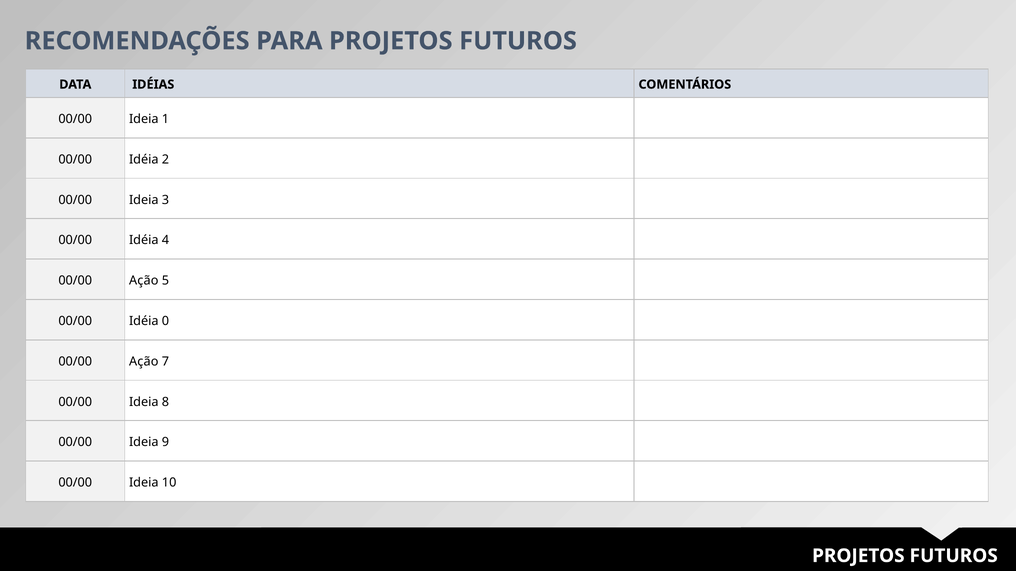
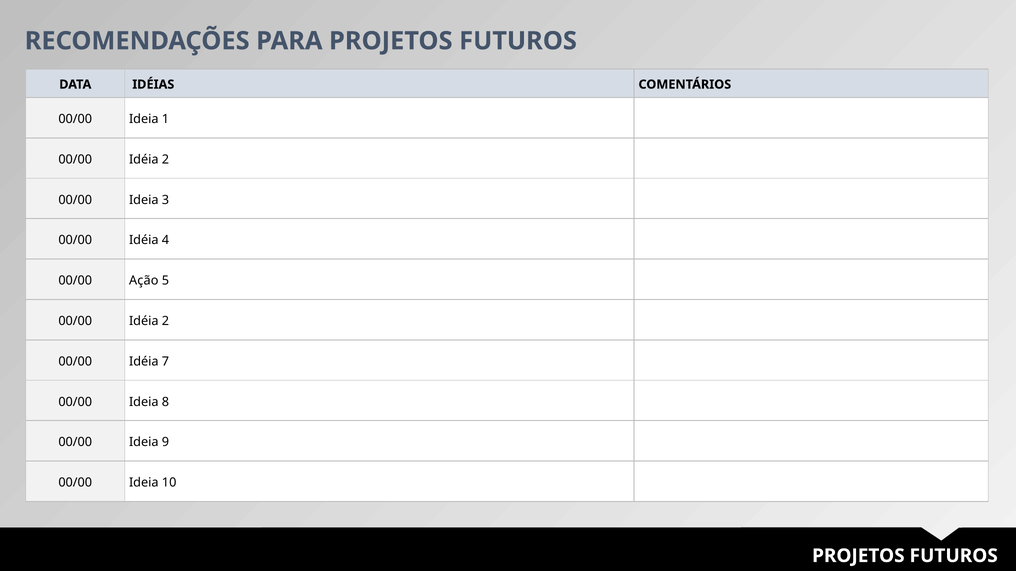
0 at (166, 321): 0 -> 2
Ação at (144, 362): Ação -> Idéia
